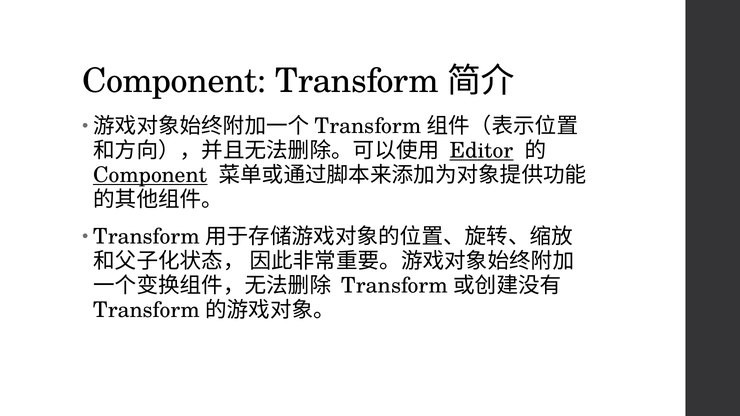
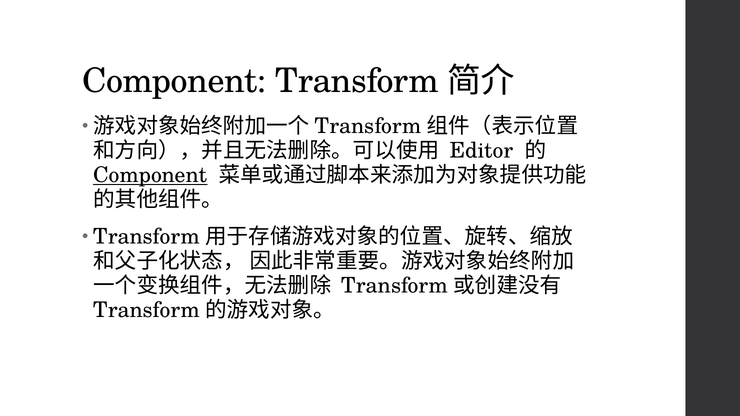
Editor underline: present -> none
